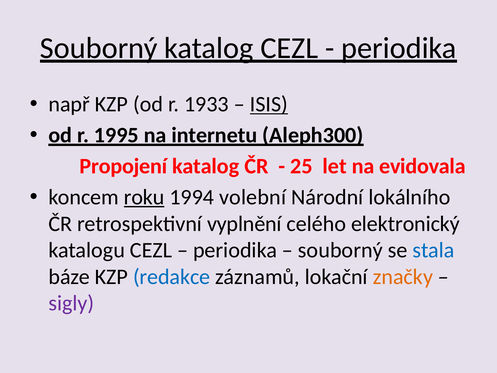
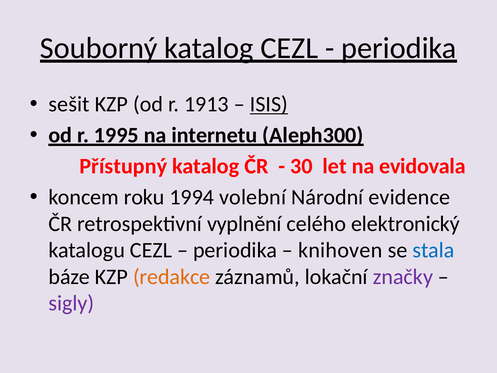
např: např -> sešit
1933: 1933 -> 1913
Propojení: Propojení -> Přístupný
25: 25 -> 30
roku underline: present -> none
lokálního: lokálního -> evidence
souborný at (340, 250): souborný -> knihoven
redakce colour: blue -> orange
značky colour: orange -> purple
